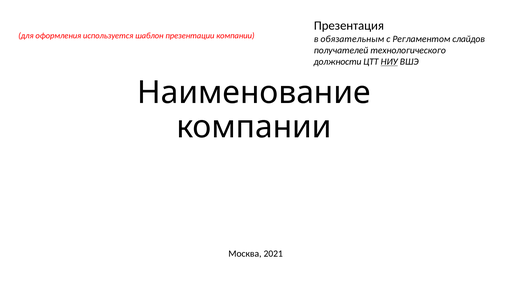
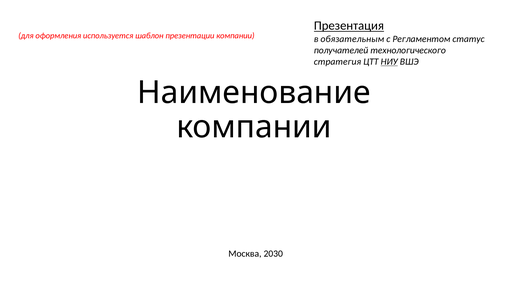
Презентация underline: none -> present
слайдов: слайдов -> статус
должности: должности -> стратегия
2021: 2021 -> 2030
